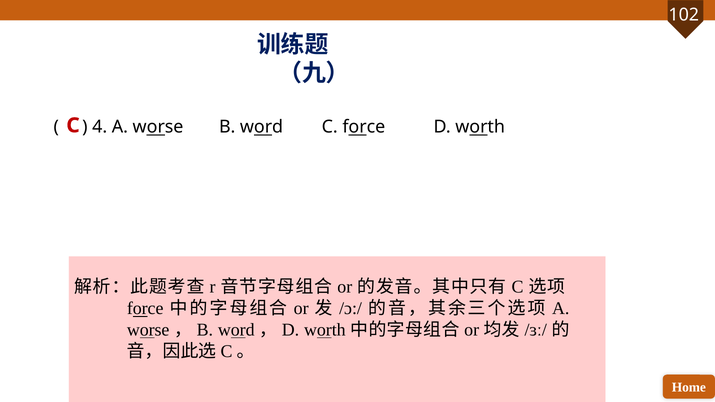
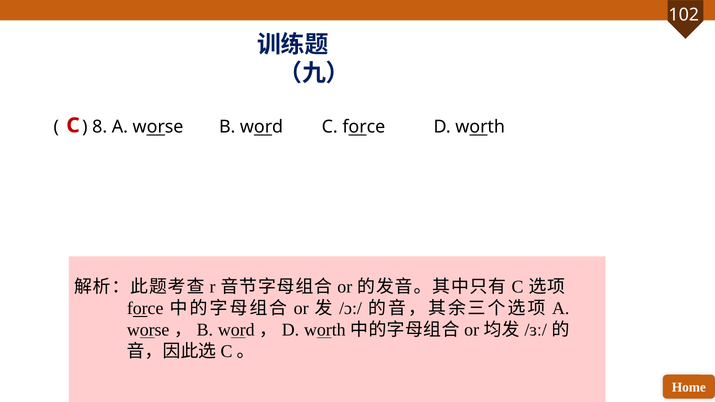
4: 4 -> 8
